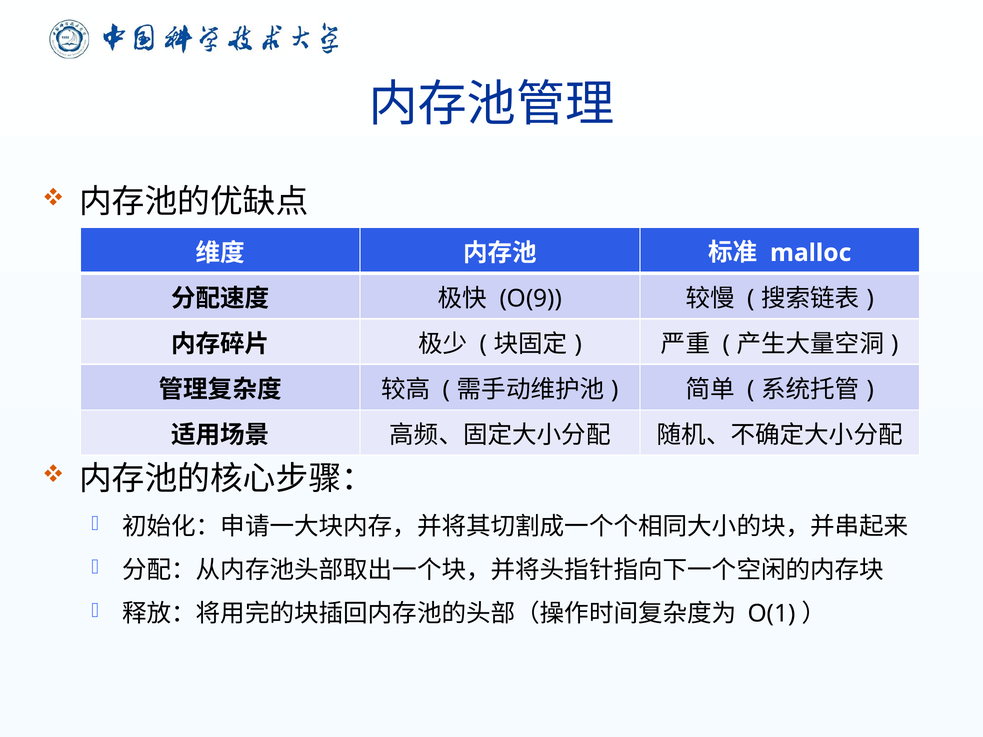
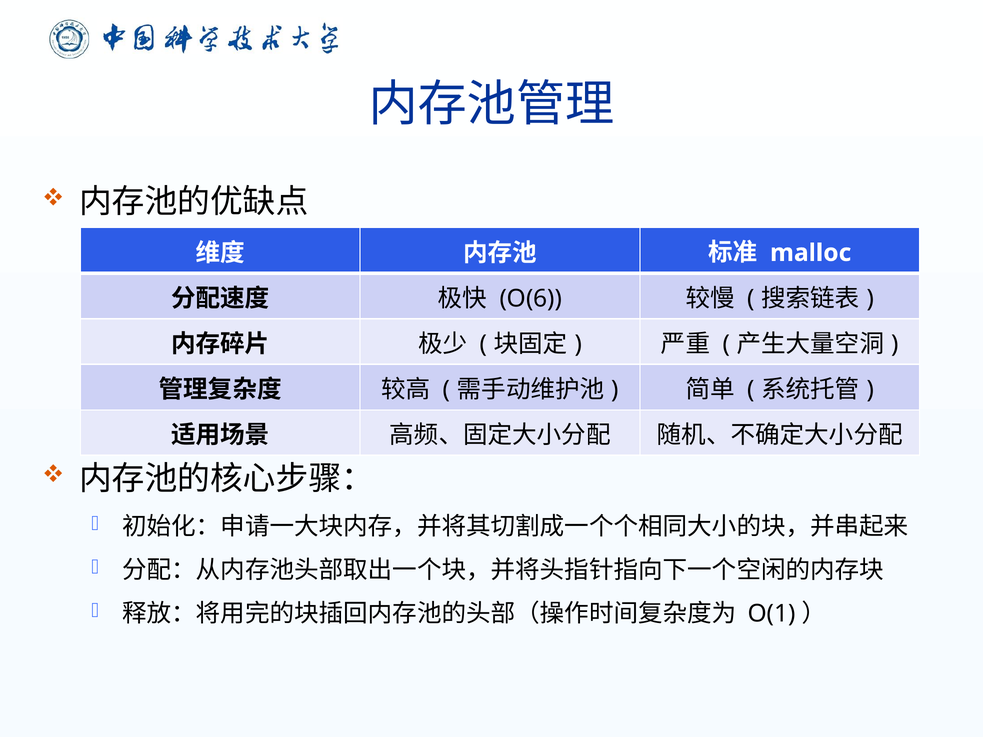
O(9: O(9 -> O(6
